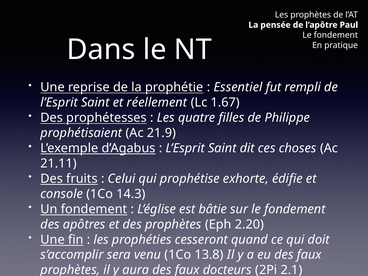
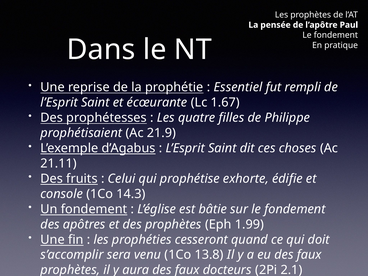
réellement: réellement -> écœurante
2.20: 2.20 -> 1.99
